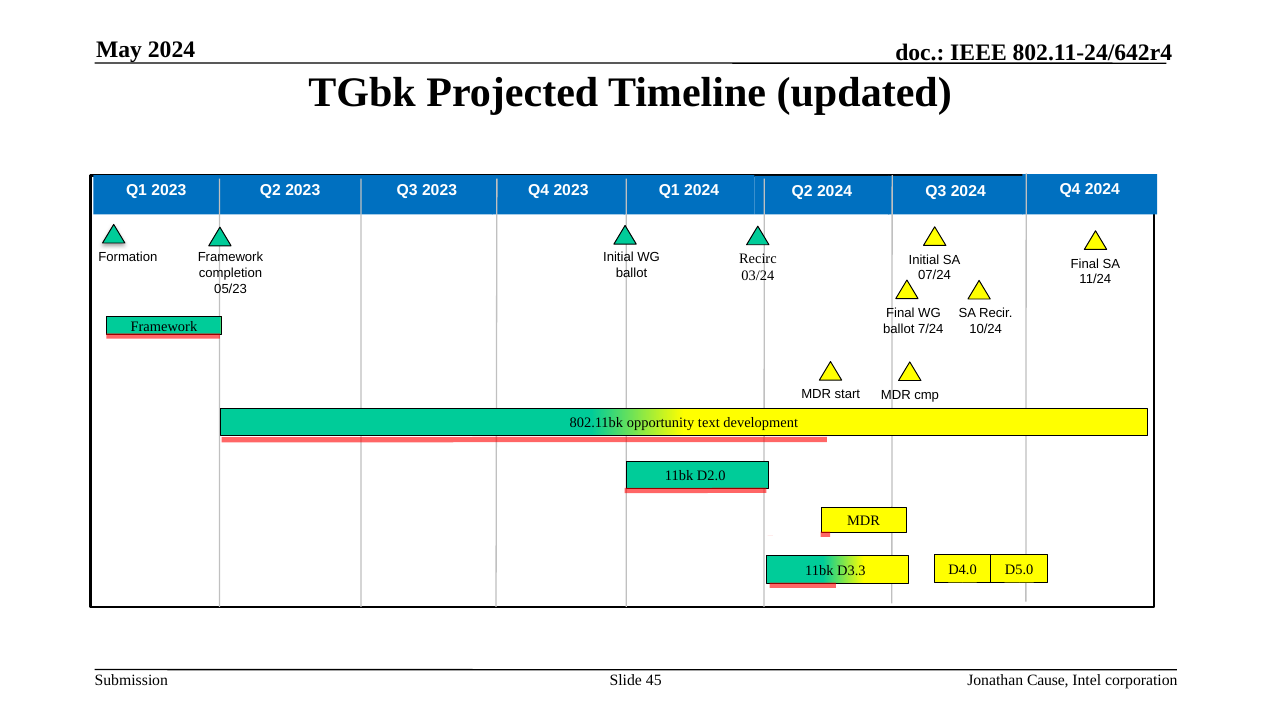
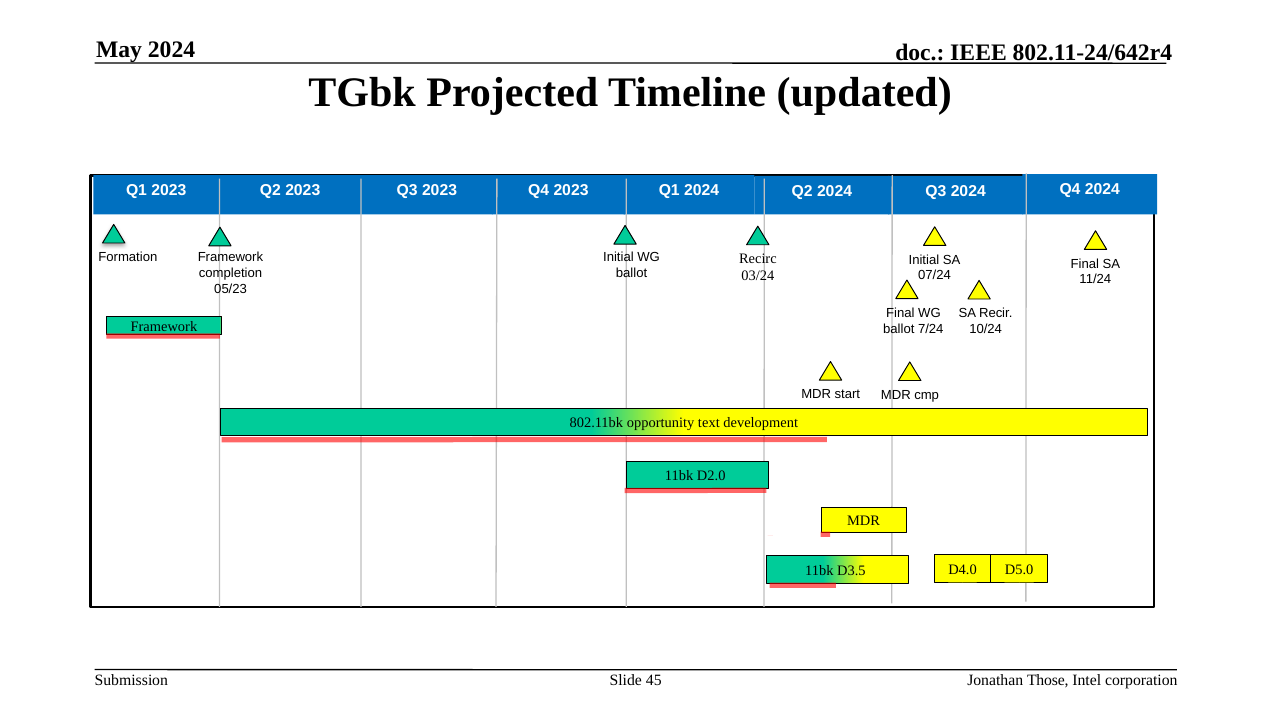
D3.3: D3.3 -> D3.5
Cause: Cause -> Those
